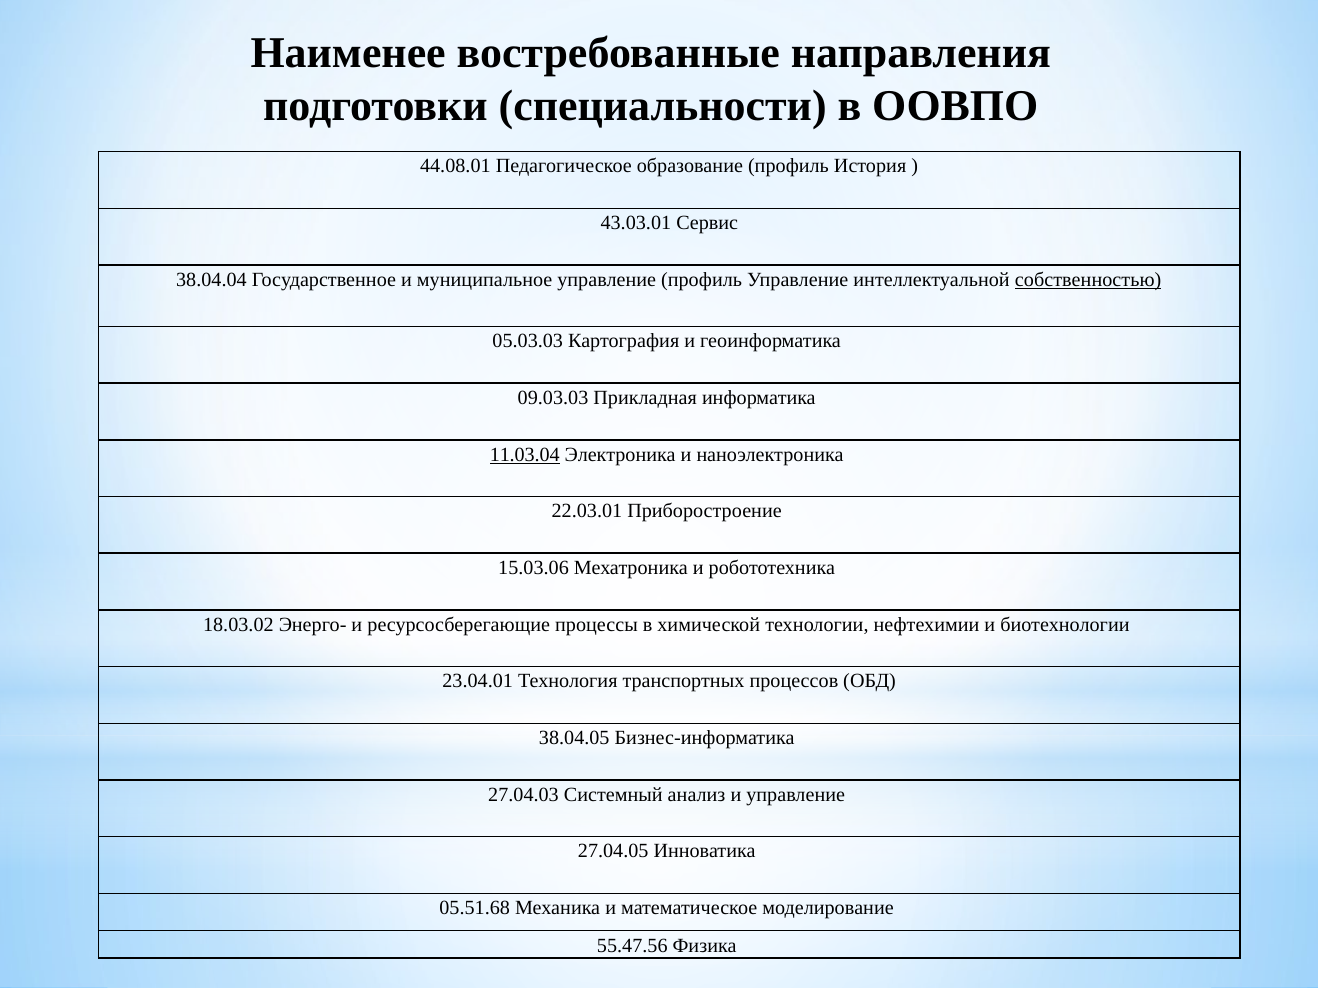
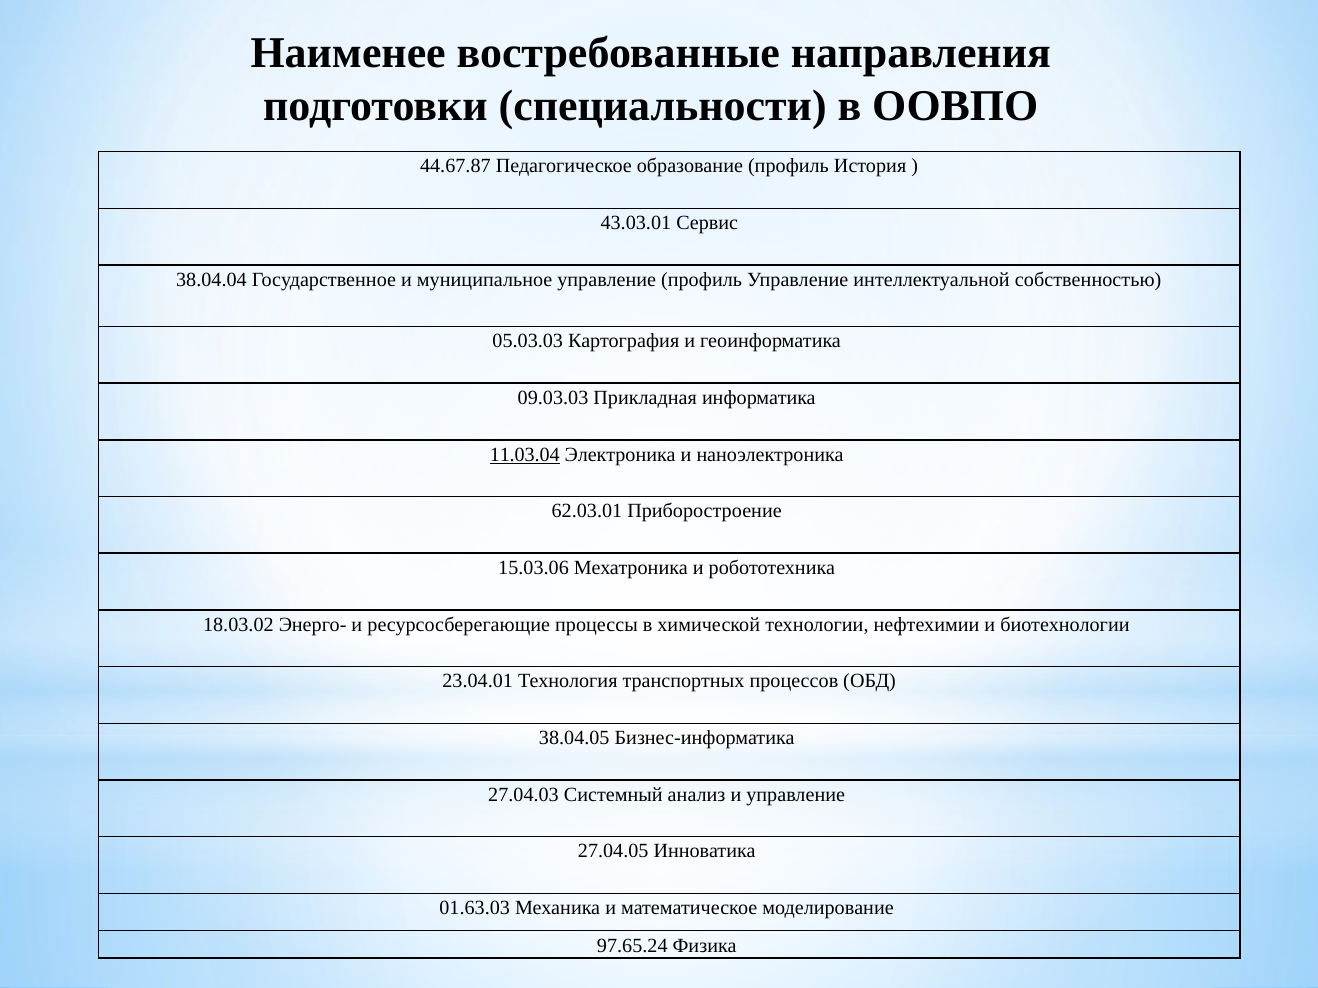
44.08.01: 44.08.01 -> 44.67.87
собственностью underline: present -> none
22.03.01: 22.03.01 -> 62.03.01
05.51.68: 05.51.68 -> 01.63.03
55.47.56: 55.47.56 -> 97.65.24
